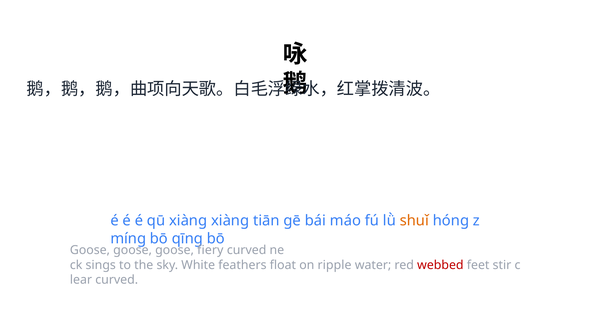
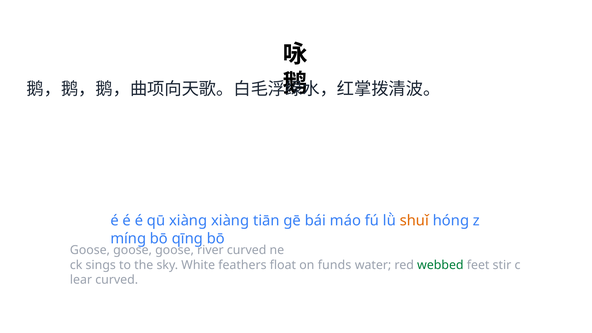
fiery: fiery -> river
ripple: ripple -> funds
webbed colour: red -> green
